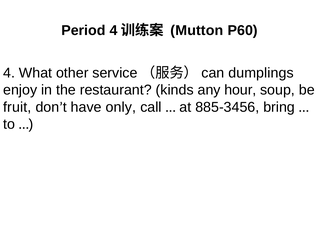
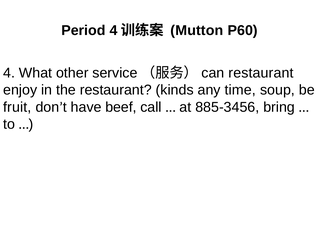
dumplings at (261, 73): dumplings -> restaurant
hour: hour -> time
only: only -> beef
